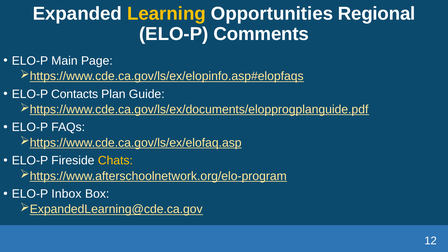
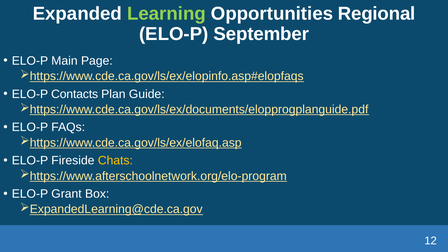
Learning colour: yellow -> light green
Comments: Comments -> September
Inbox: Inbox -> Grant
